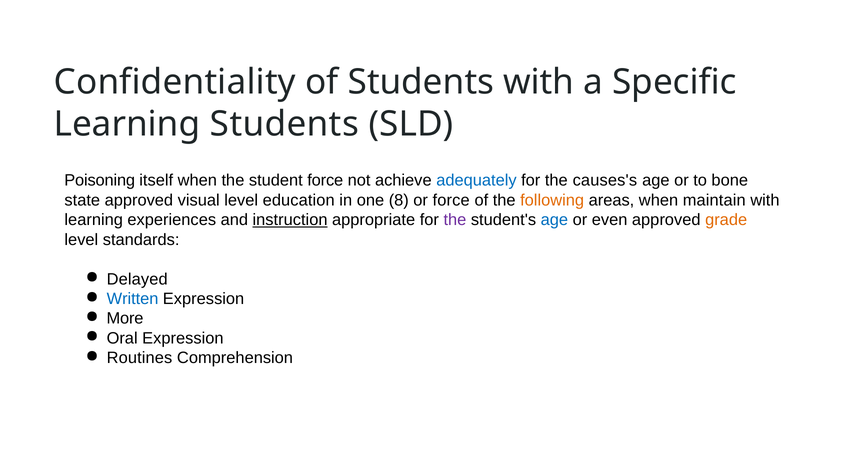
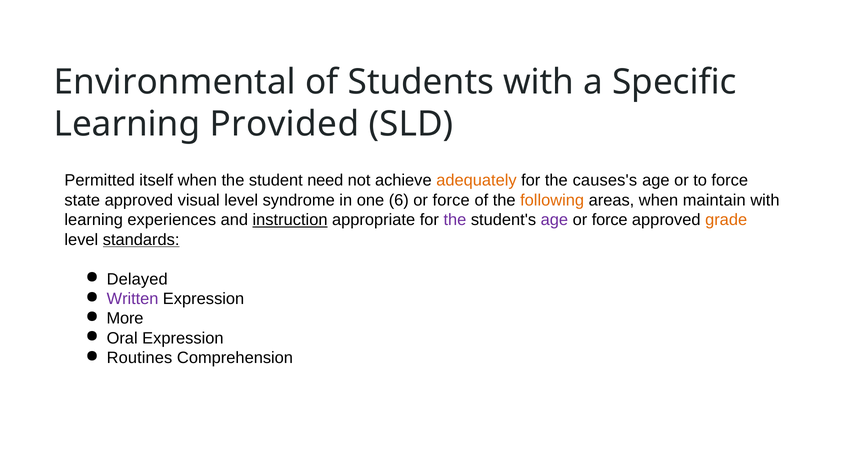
Confidentiality: Confidentiality -> Environmental
Learning Students: Students -> Provided
Poisoning: Poisoning -> Permitted
student force: force -> need
adequately colour: blue -> orange
to bone: bone -> force
education: education -> syndrome
8: 8 -> 6
age at (554, 220) colour: blue -> purple
even at (610, 220): even -> force
standards underline: none -> present
Written colour: blue -> purple
